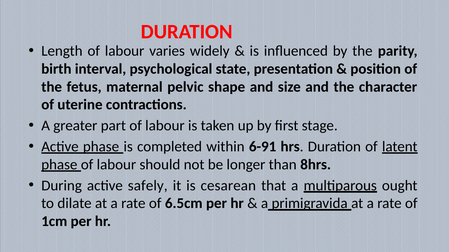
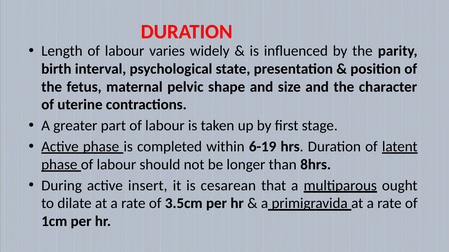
6-91: 6-91 -> 6-19
safely: safely -> insert
6.5cm: 6.5cm -> 3.5cm
